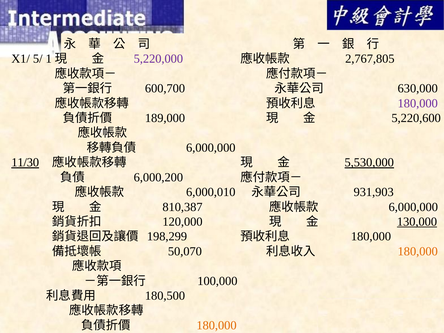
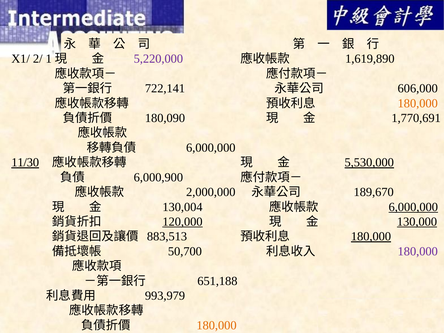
5/: 5/ -> 2/
2,767,805: 2,767,805 -> 1,619,890
630,000: 630,000 -> 606,000
600,700: 600,700 -> 722,141
180,000 at (418, 103) colour: purple -> orange
189,000: 189,000 -> 180,090
5,220,600: 5,220,600 -> 1,770,691
6,000,200: 6,000,200 -> 6,000,900
6,000,010: 6,000,010 -> 2,000,000
931,903: 931,903 -> 189,670
810,387: 810,387 -> 130,004
6,000,000 at (413, 207) underline: none -> present
120,000 underline: none -> present
180,000 at (371, 237) underline: none -> present
198,299: 198,299 -> 883,513
180,000 at (418, 251) colour: orange -> purple
50,070: 50,070 -> 50,700
100,000: 100,000 -> 651,188
180,500: 180,500 -> 993,979
